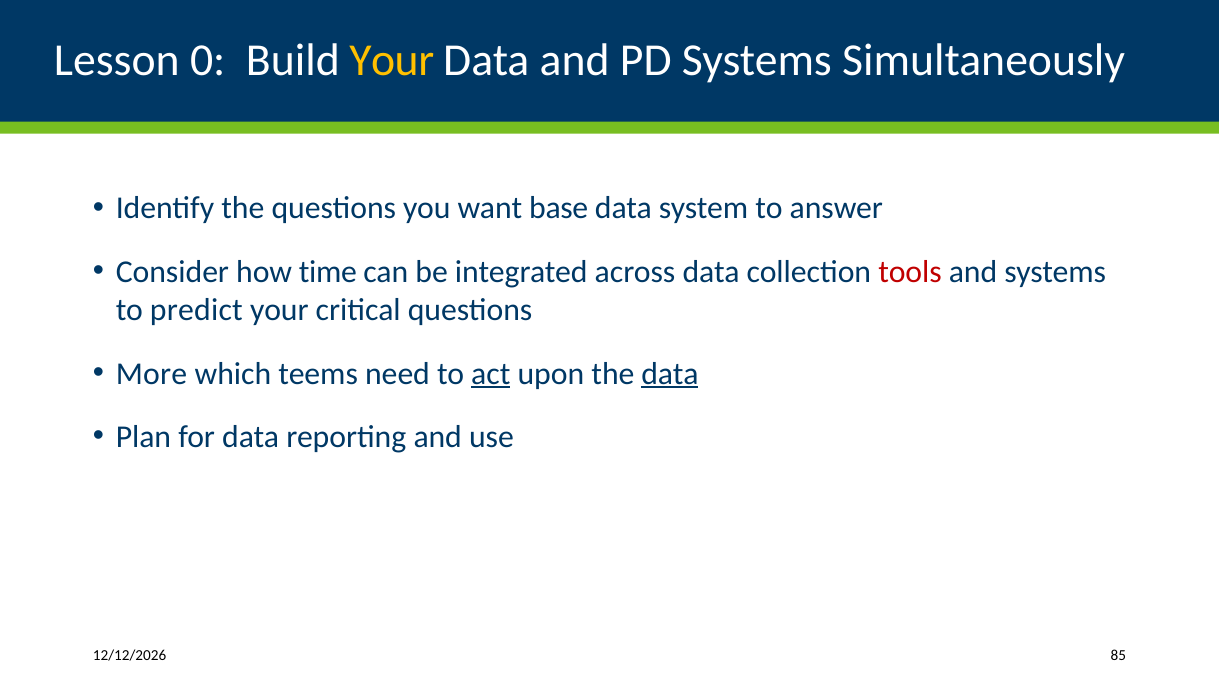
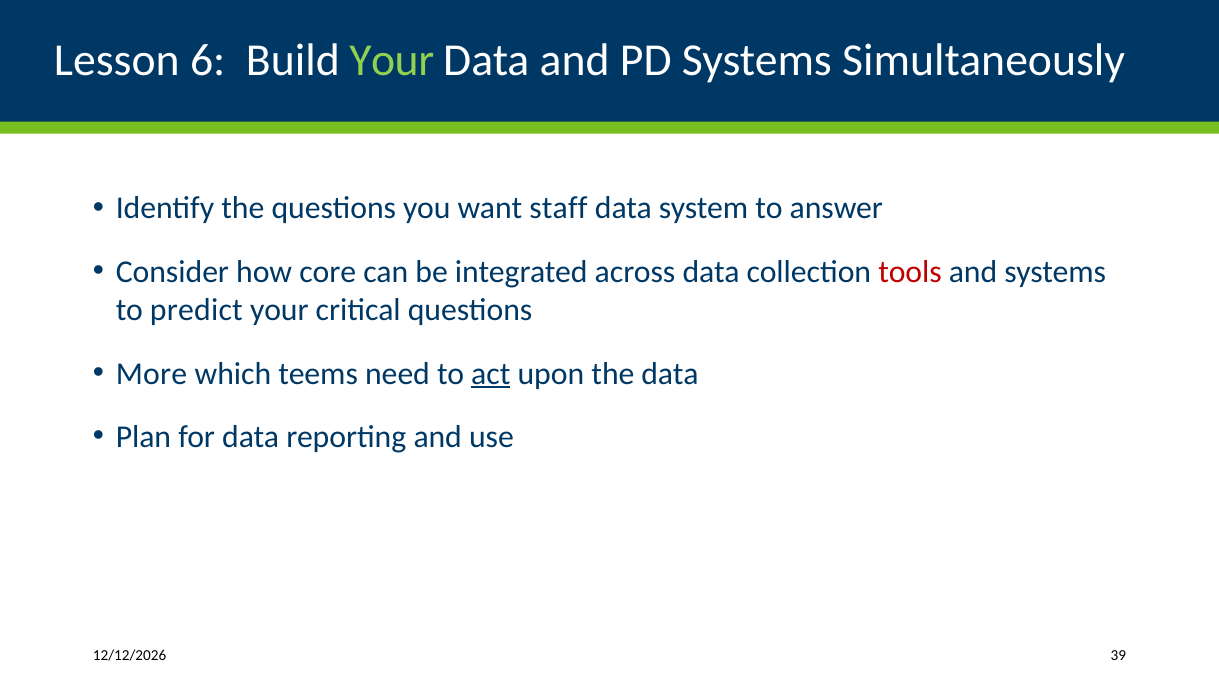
0: 0 -> 6
Your at (392, 61) colour: yellow -> light green
base: base -> staff
time: time -> core
data at (670, 373) underline: present -> none
85: 85 -> 39
